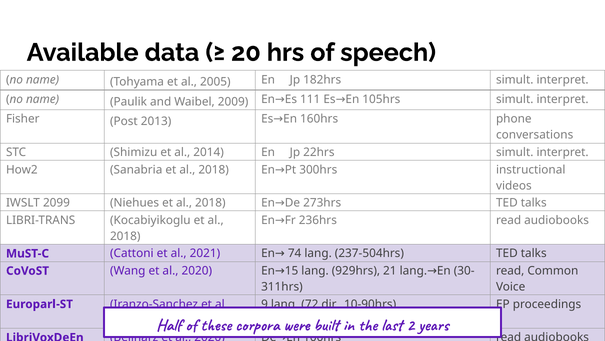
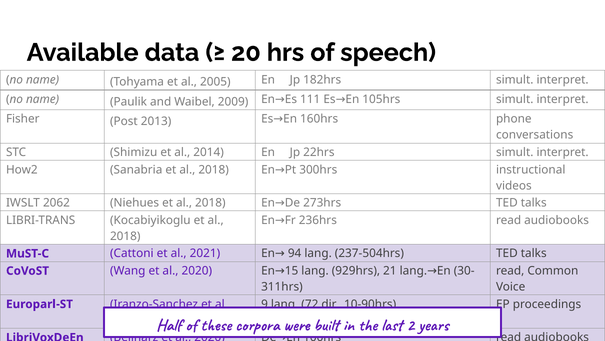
2099: 2099 -> 2062
74: 74 -> 94
